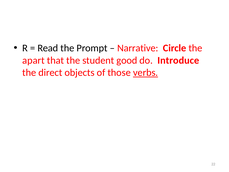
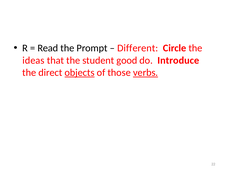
Narrative: Narrative -> Different
apart: apart -> ideas
objects underline: none -> present
